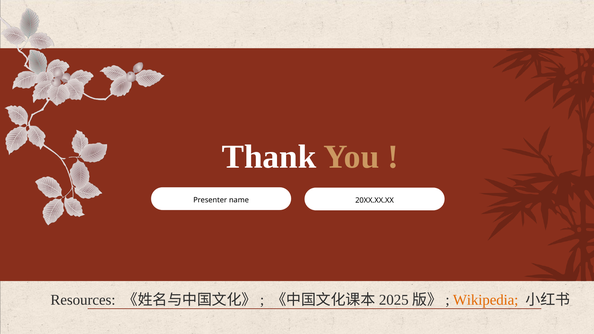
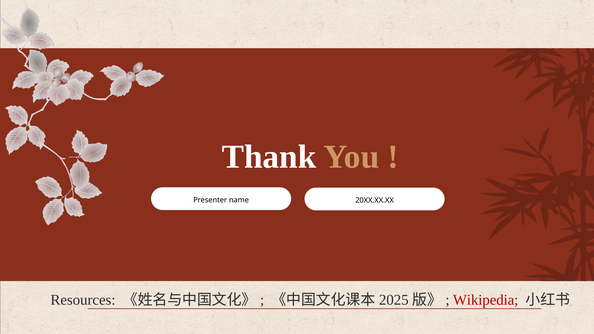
Wikipedia colour: orange -> red
